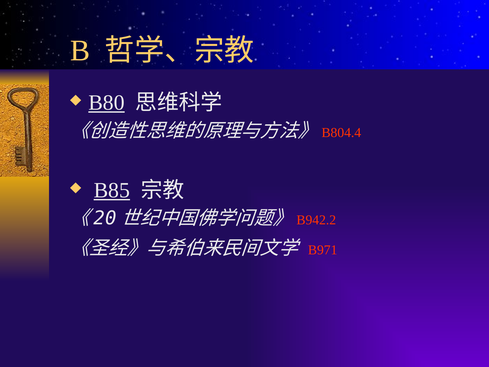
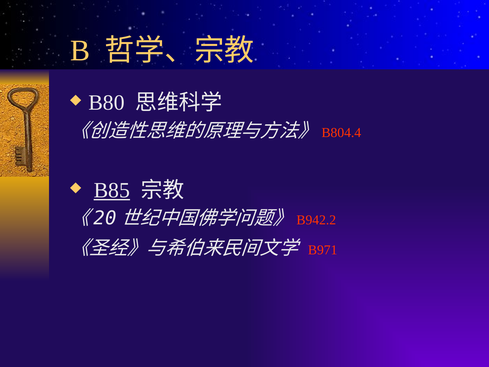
B80 underline: present -> none
